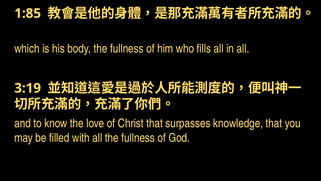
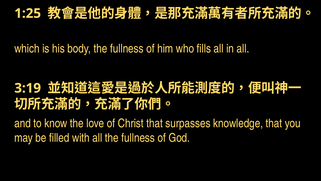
1:85: 1:85 -> 1:25
